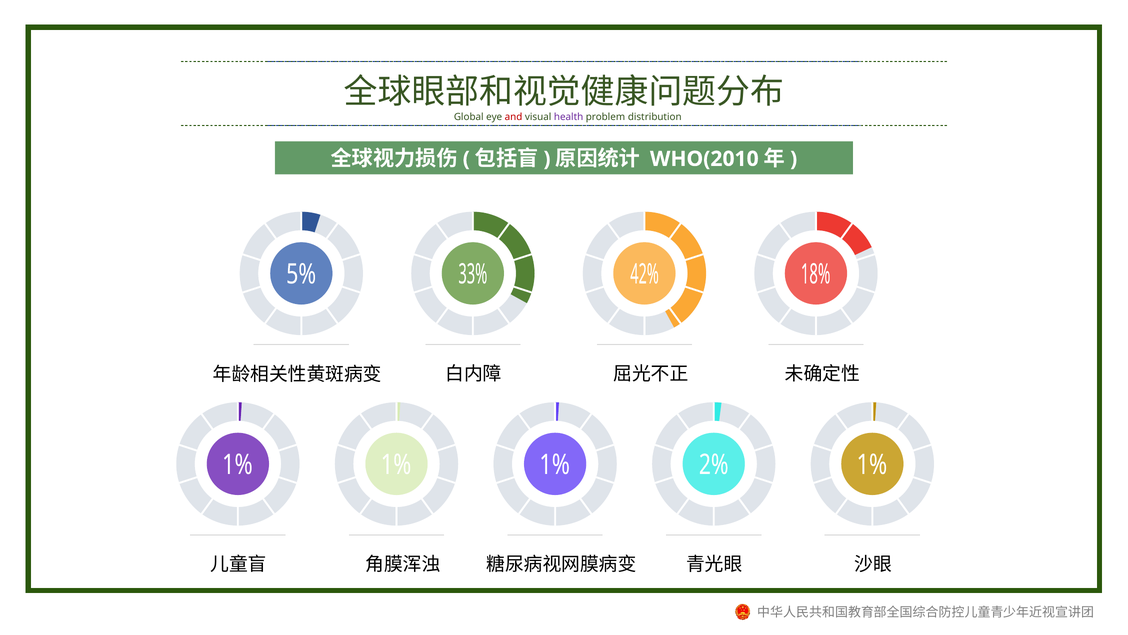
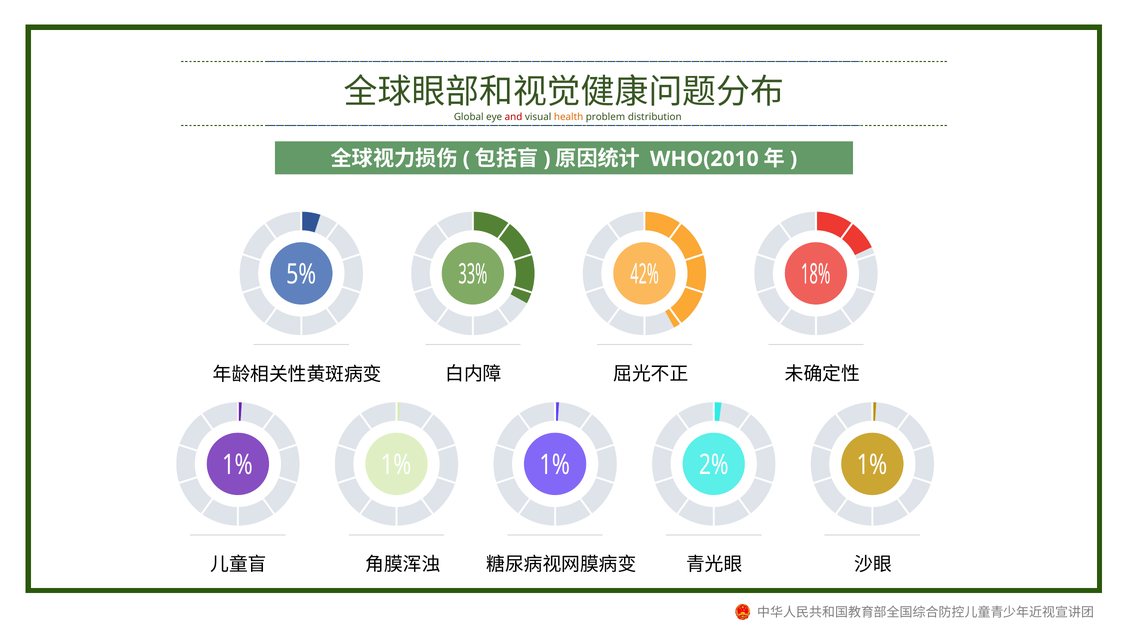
health colour: purple -> orange
